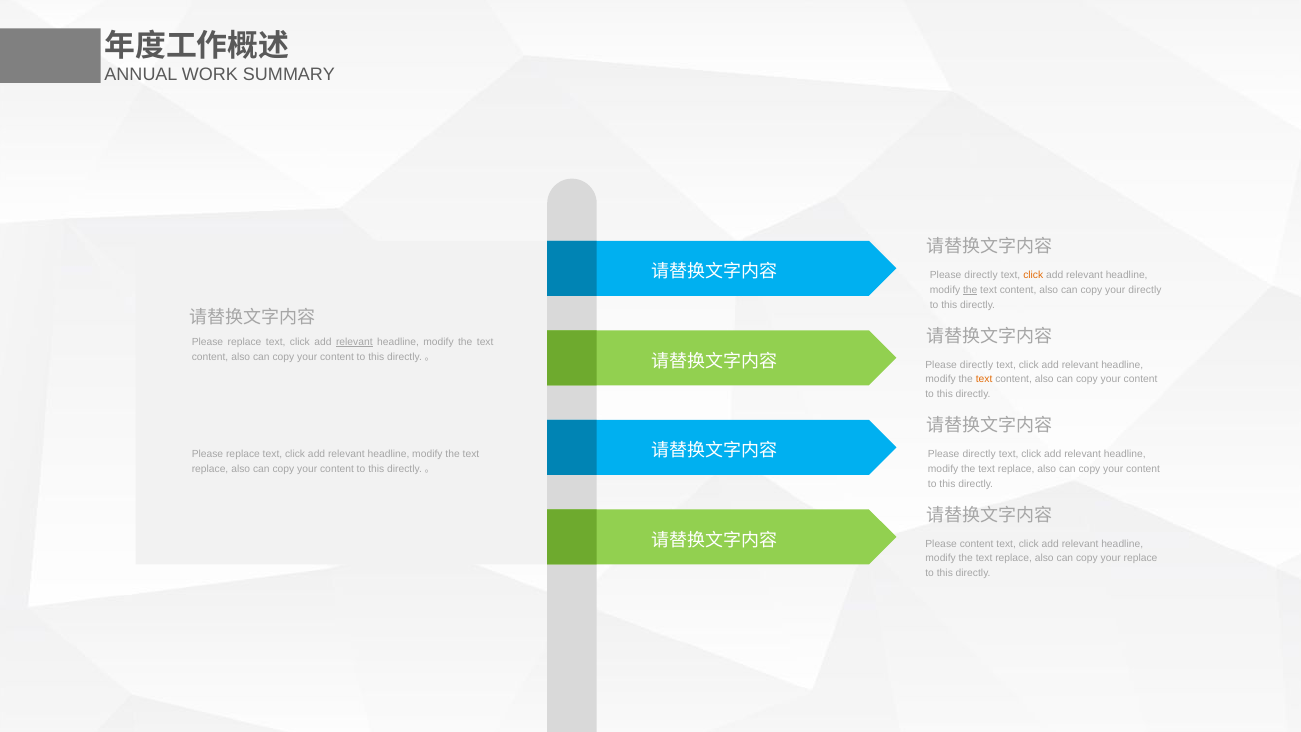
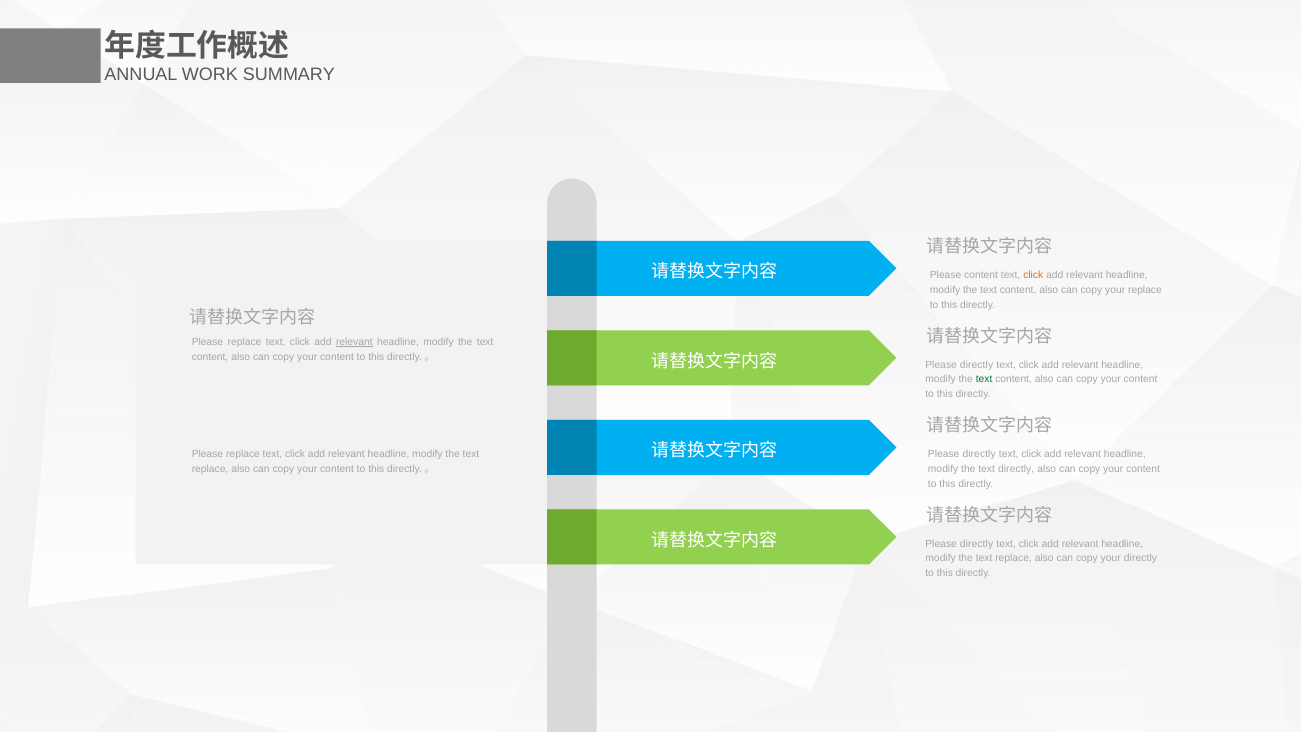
directly at (981, 275): directly -> content
the at (970, 290) underline: present -> none
your directly: directly -> replace
text at (984, 379) colour: orange -> green
replace at (1016, 469): replace -> directly
content at (977, 544): content -> directly
your replace: replace -> directly
